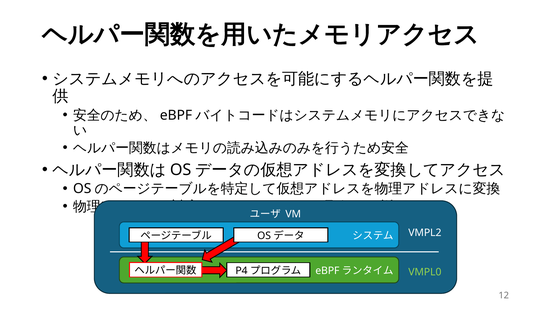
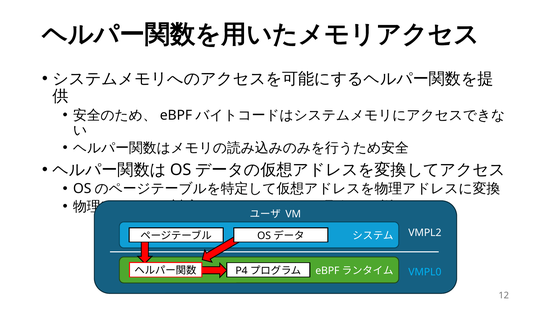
VMPL0 colour: light green -> light blue
